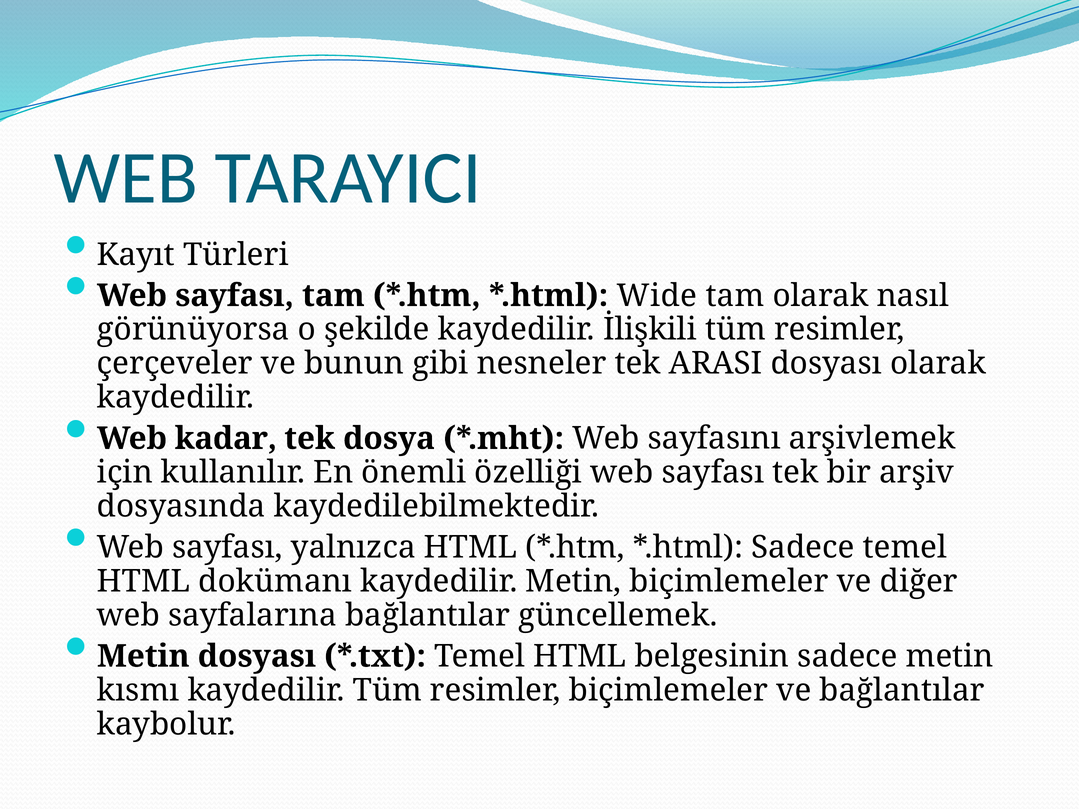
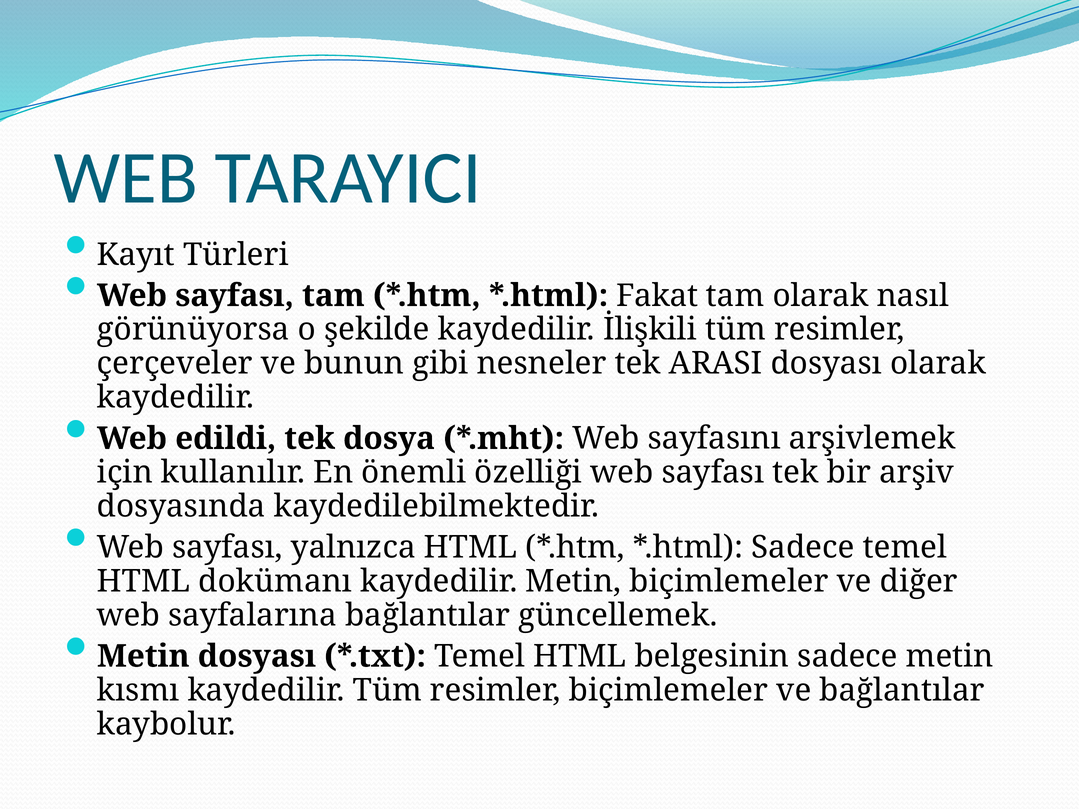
Wide: Wide -> Fakat
kadar: kadar -> edildi
